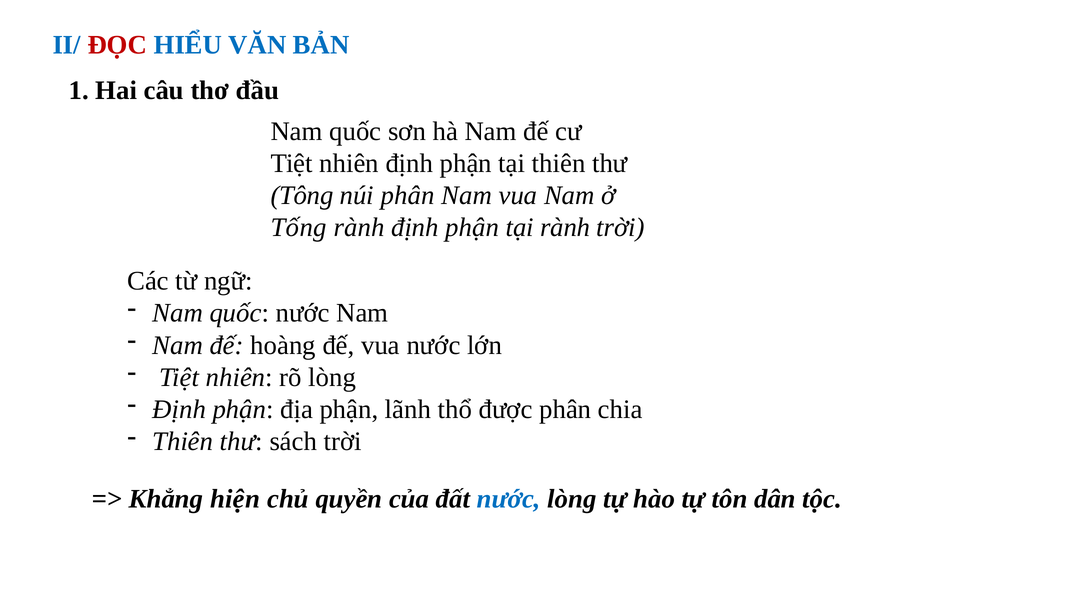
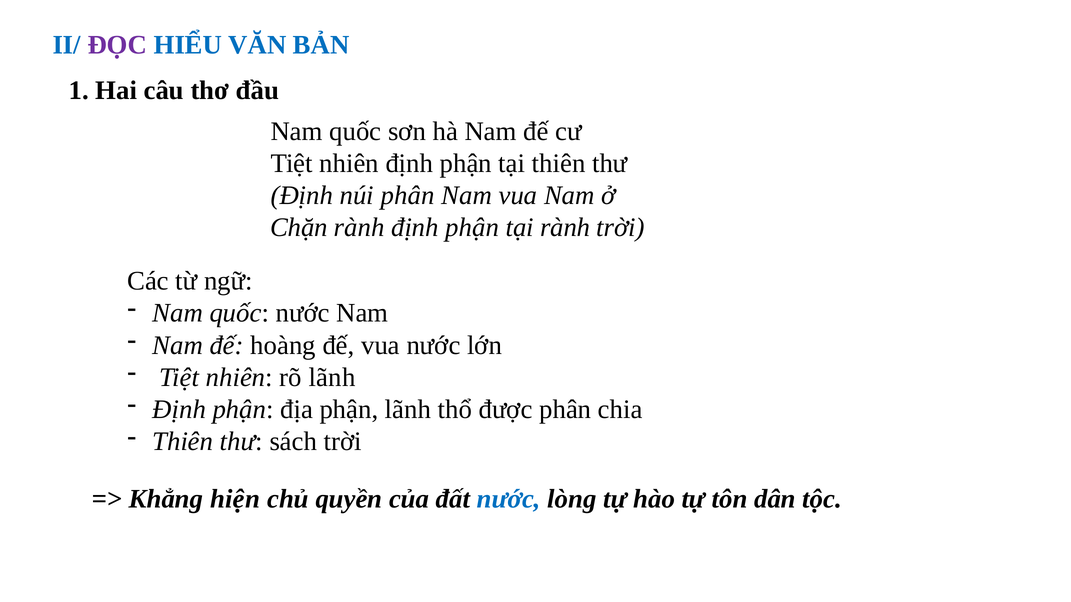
ĐỌC colour: red -> purple
Tông at (302, 196): Tông -> Định
Tống: Tống -> Chặn
rõ lòng: lòng -> lãnh
